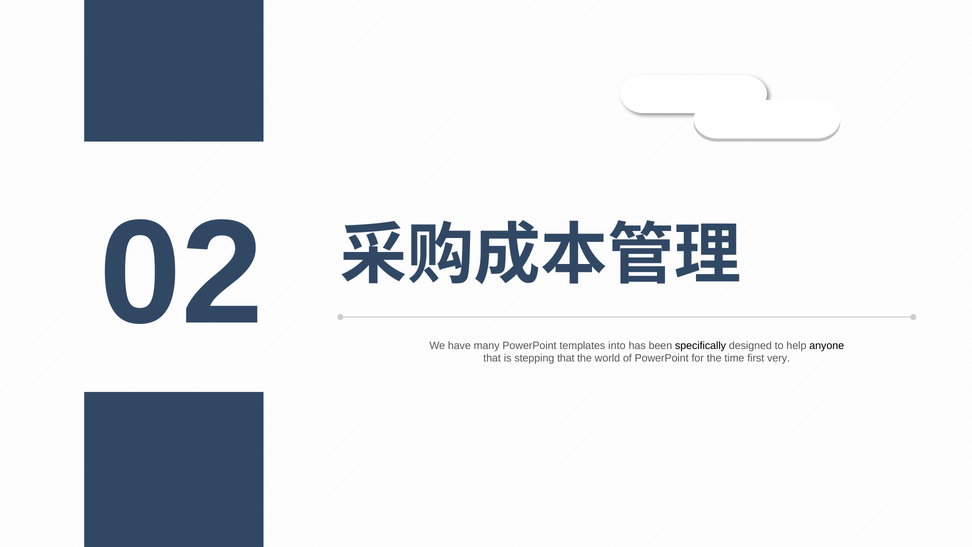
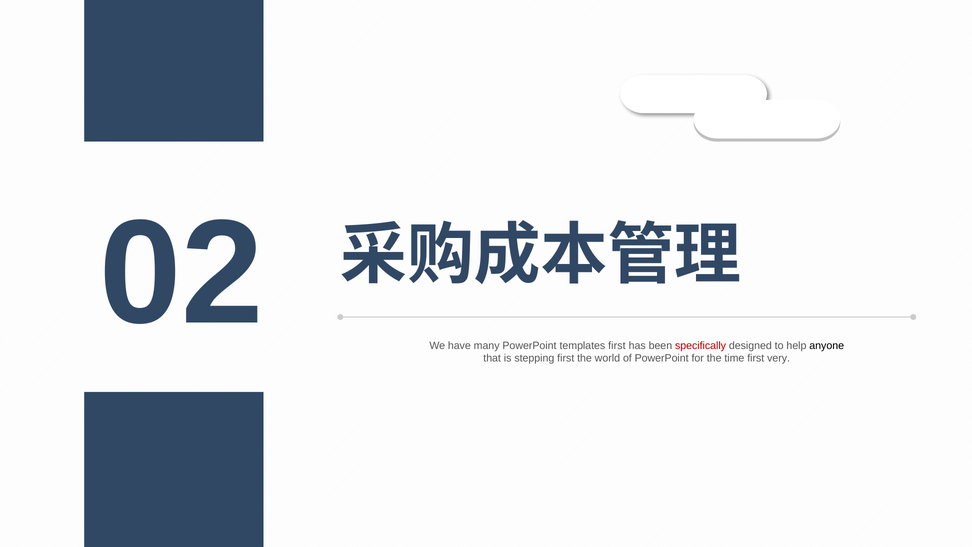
templates into: into -> first
specifically colour: black -> red
stepping that: that -> first
